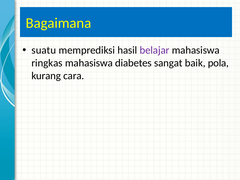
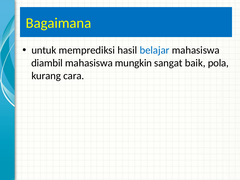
suatu: suatu -> untuk
belajar colour: purple -> blue
ringkas: ringkas -> diambil
diabetes: diabetes -> mungkin
